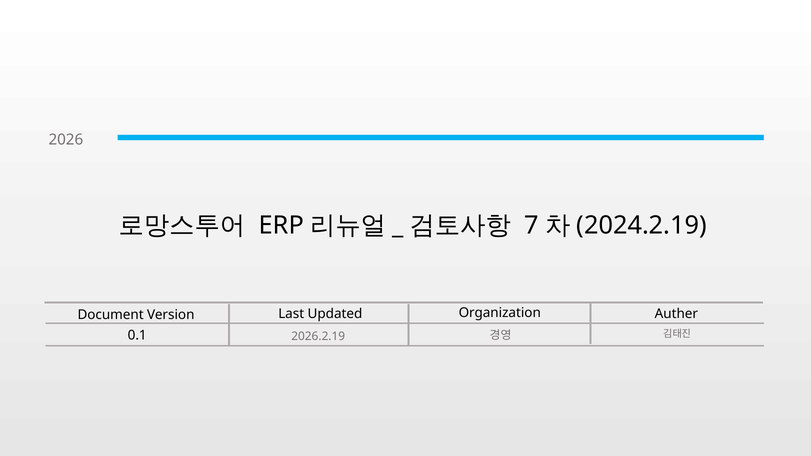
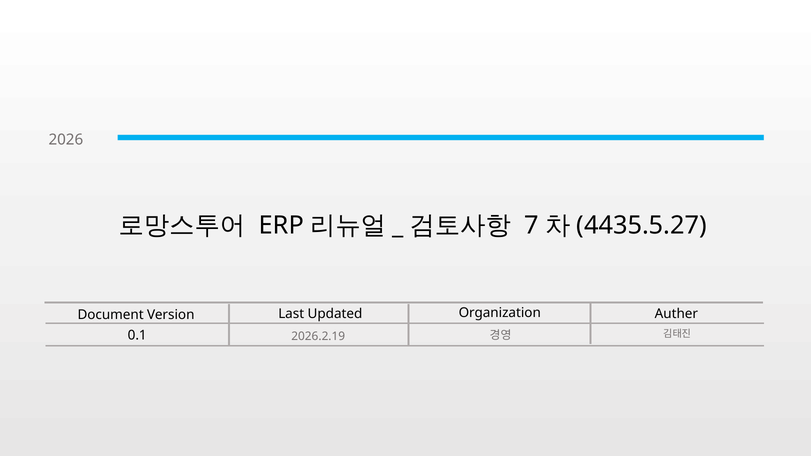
2024.2.19: 2024.2.19 -> 4435.5.27
